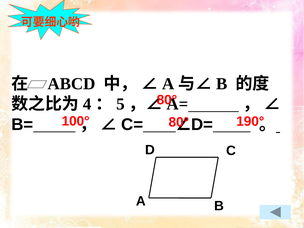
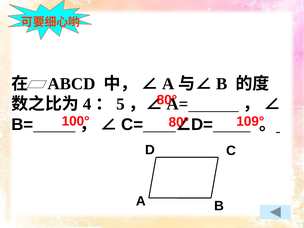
190°: 190° -> 109°
